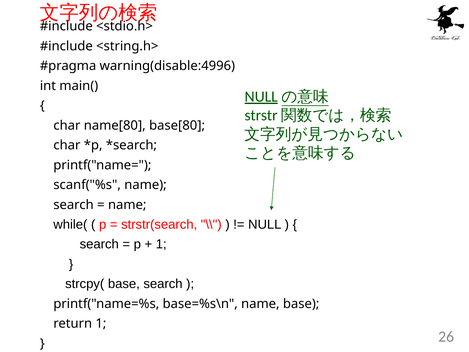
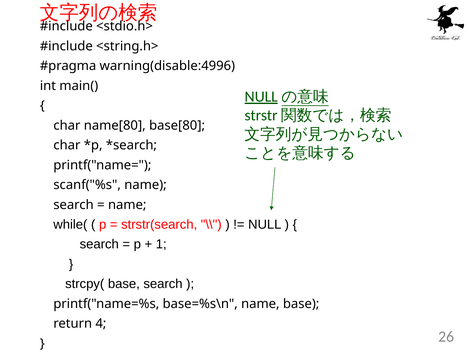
return 1: 1 -> 4
